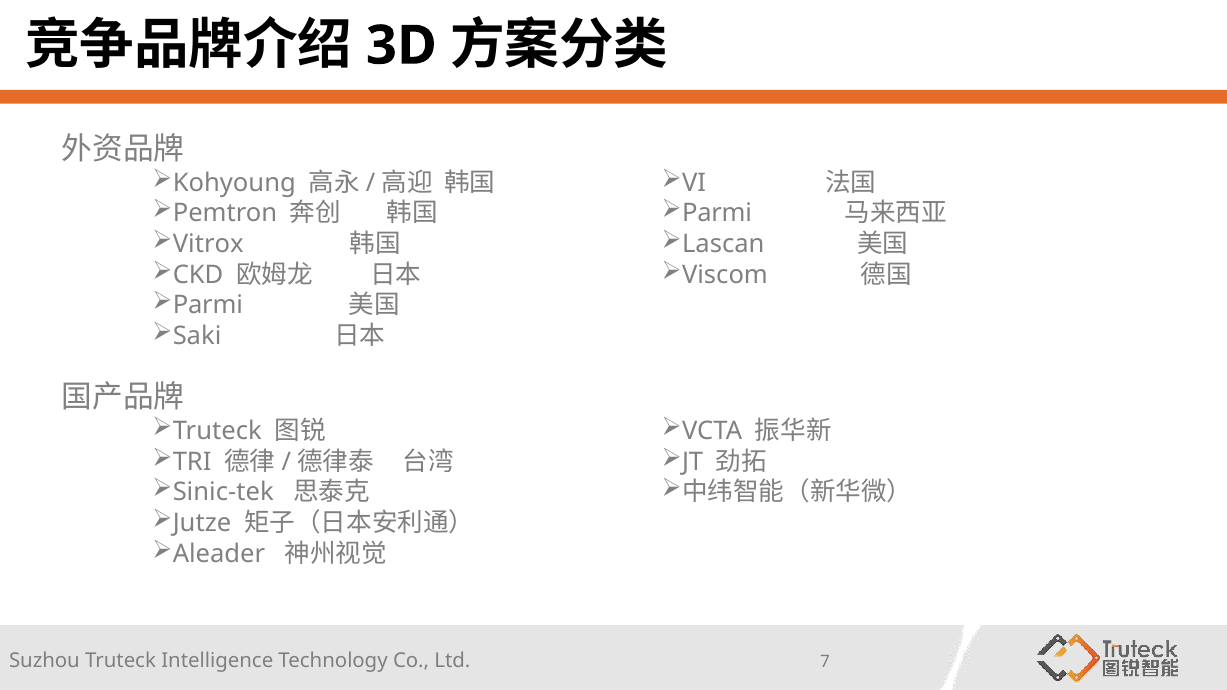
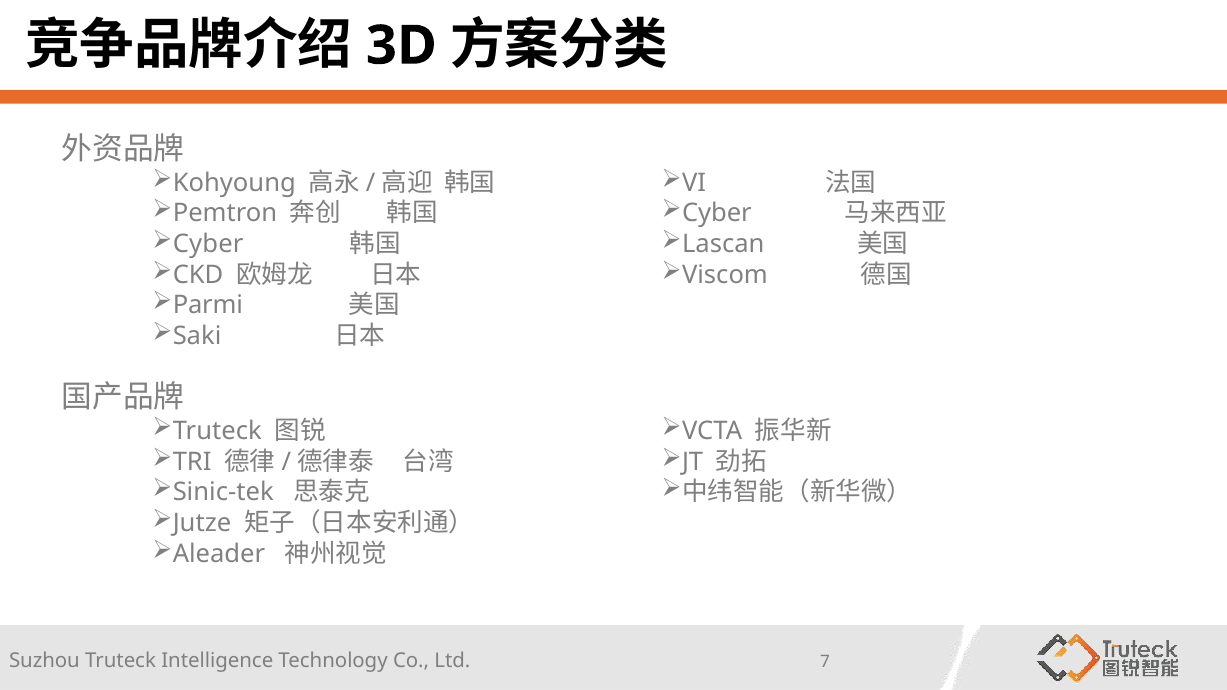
Parmi at (717, 213): Parmi -> Cyber
Vitrox at (208, 244): Vitrox -> Cyber
